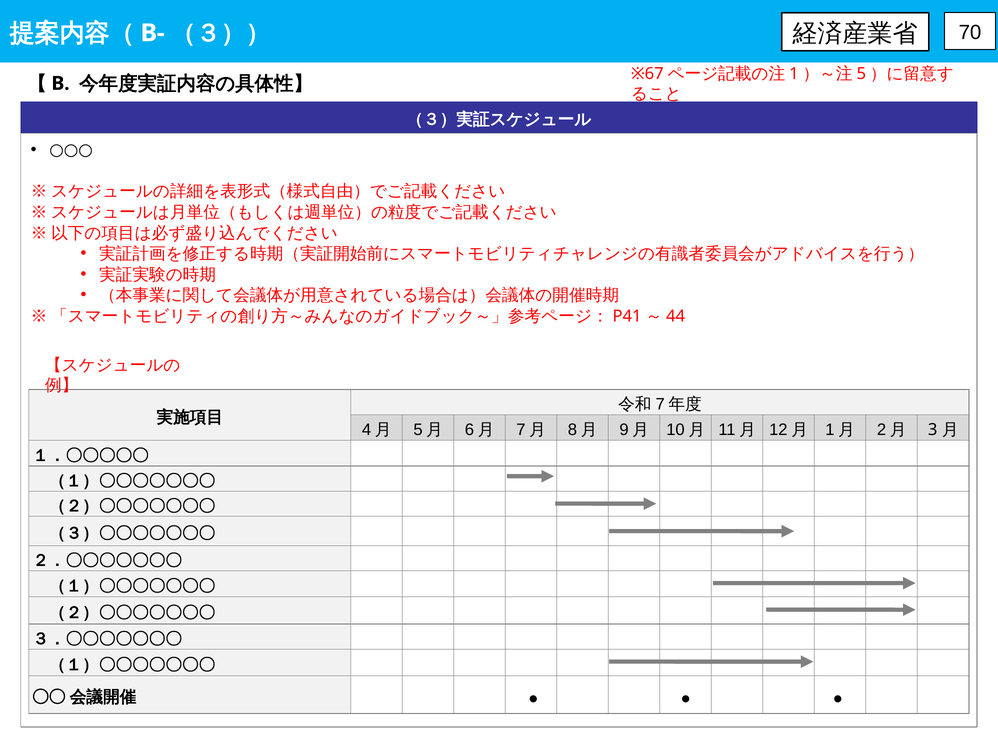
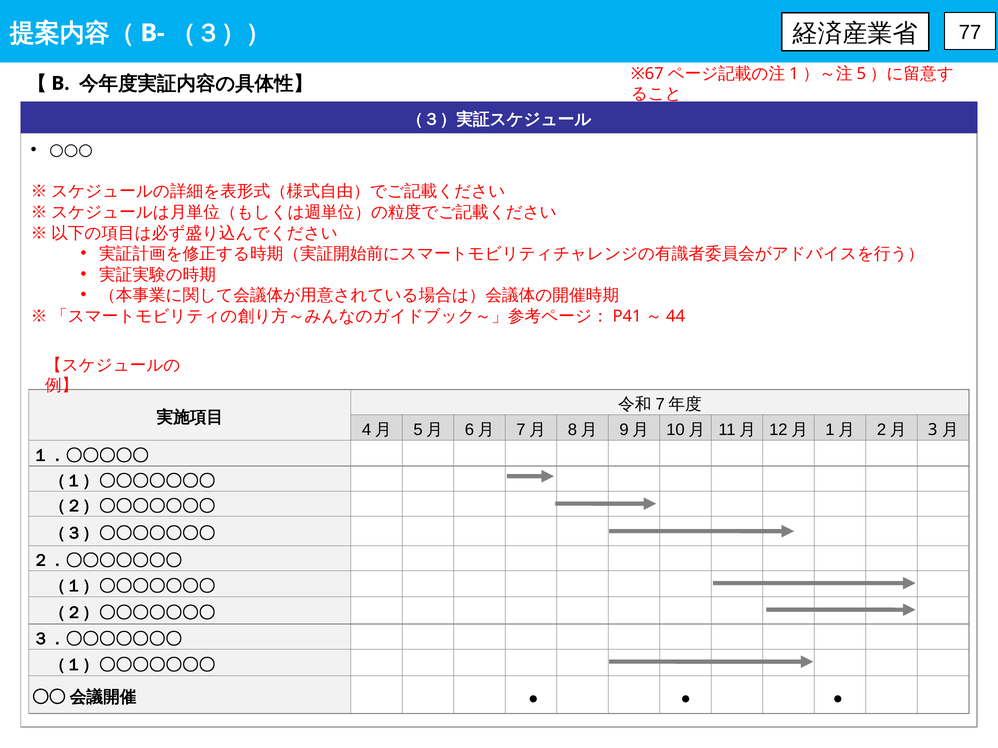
70: 70 -> 77
